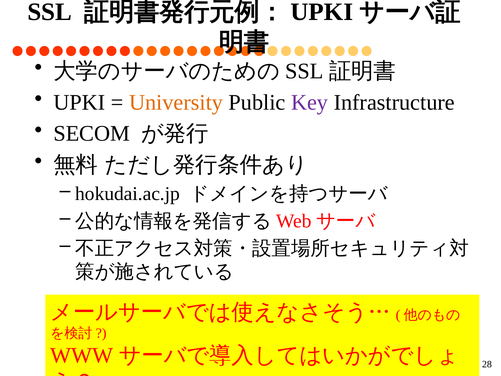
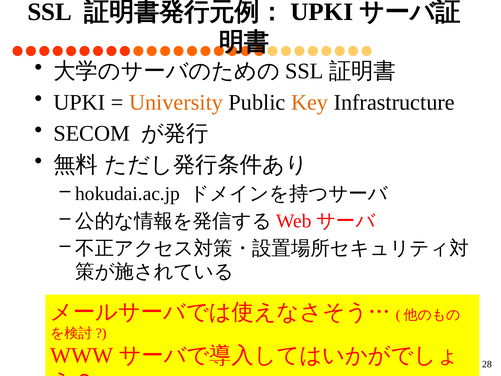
Key colour: purple -> orange
